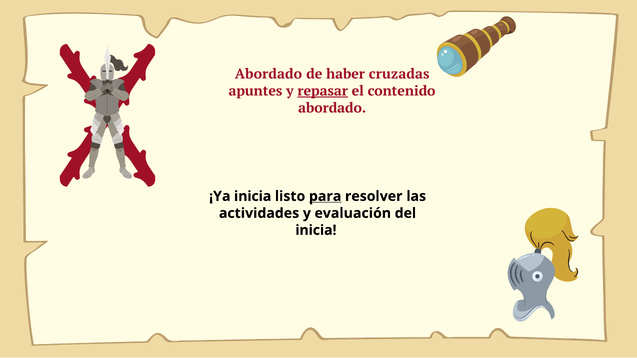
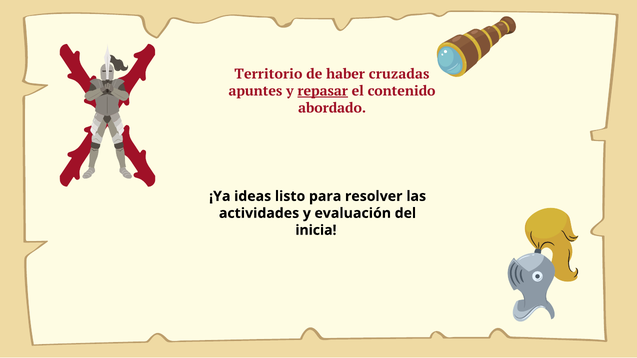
Abordado at (268, 74): Abordado -> Territorio
¡Ya inicia: inicia -> ideas
para underline: present -> none
